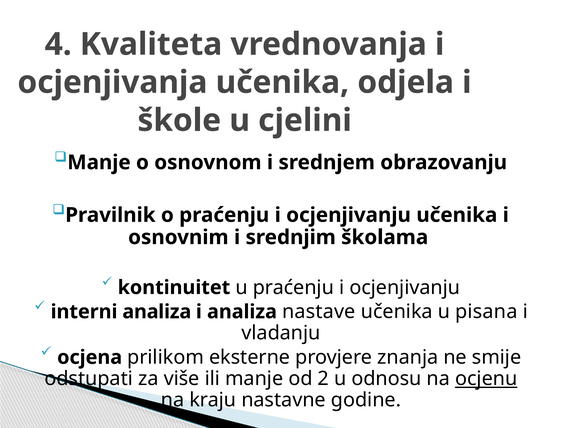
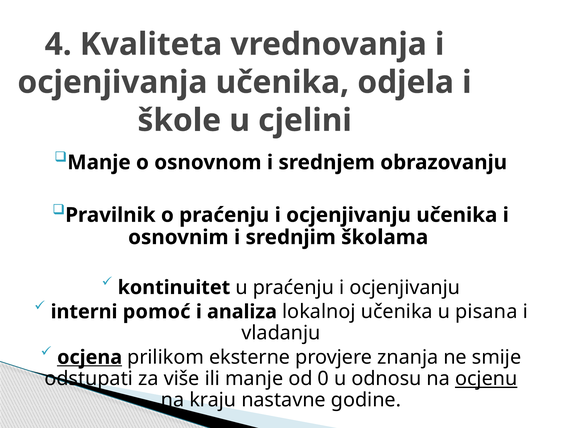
interni analiza: analiza -> pomoć
nastave: nastave -> lokalnoj
ocjena underline: none -> present
2: 2 -> 0
